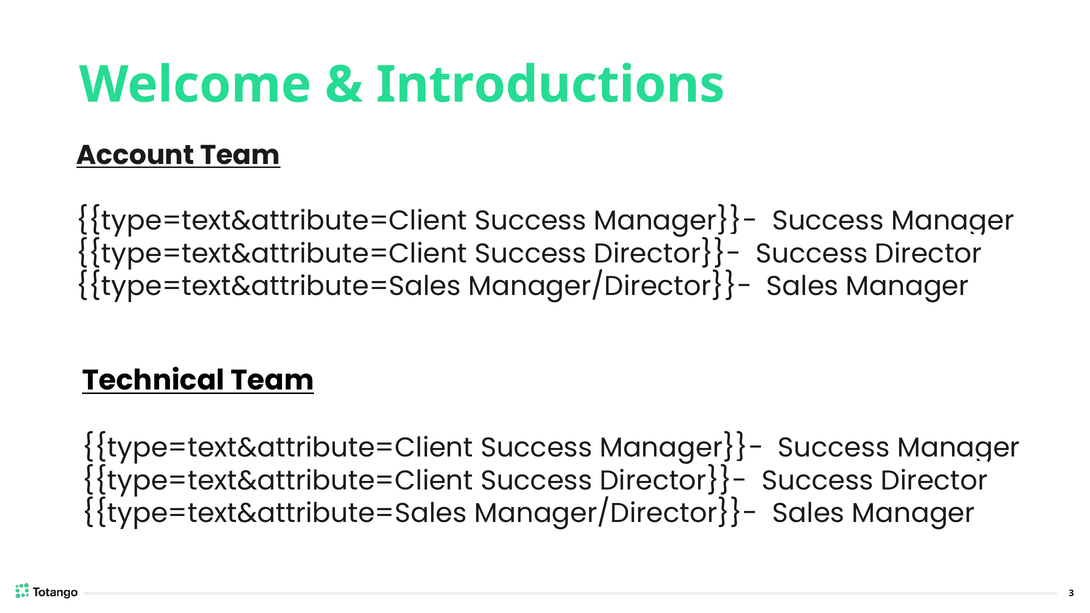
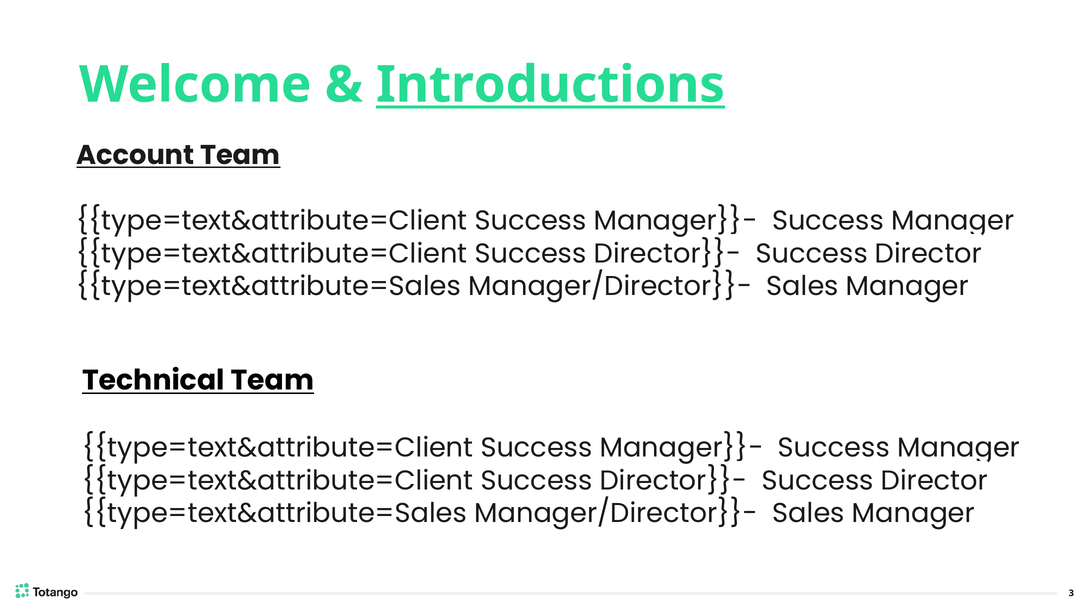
Introductions underline: none -> present
